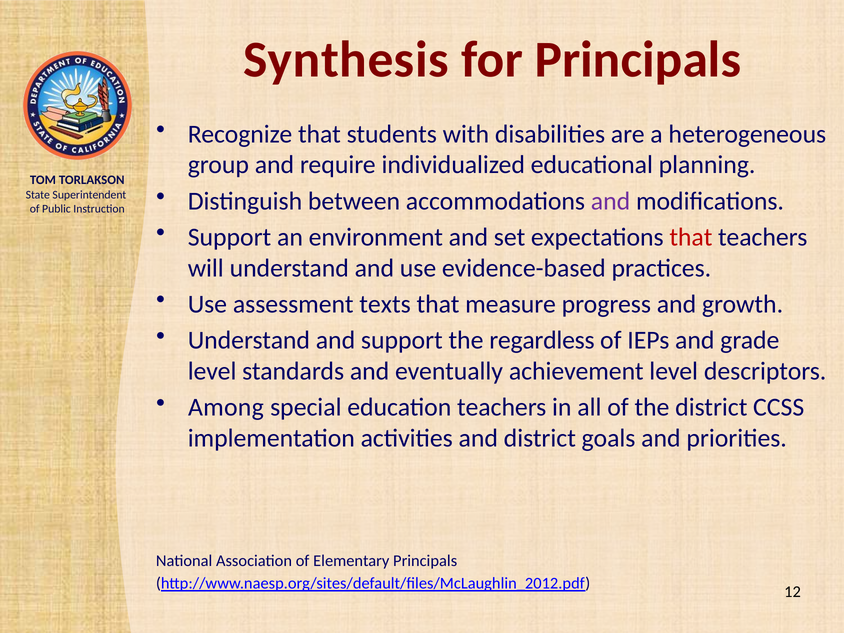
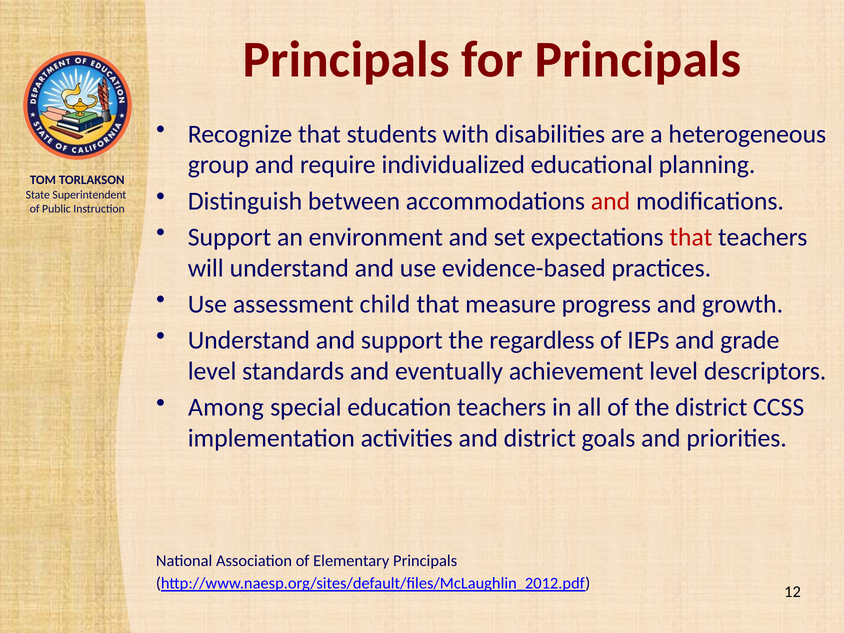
Synthesis at (346, 60): Synthesis -> Principals
and at (611, 201) colour: purple -> red
texts: texts -> child
